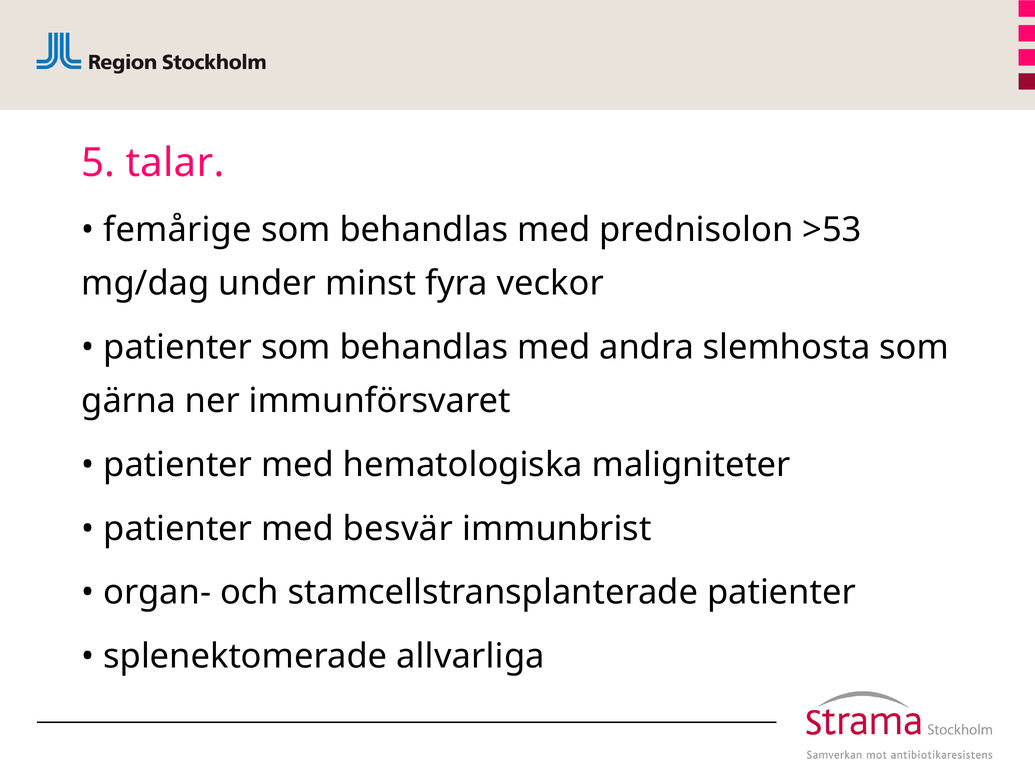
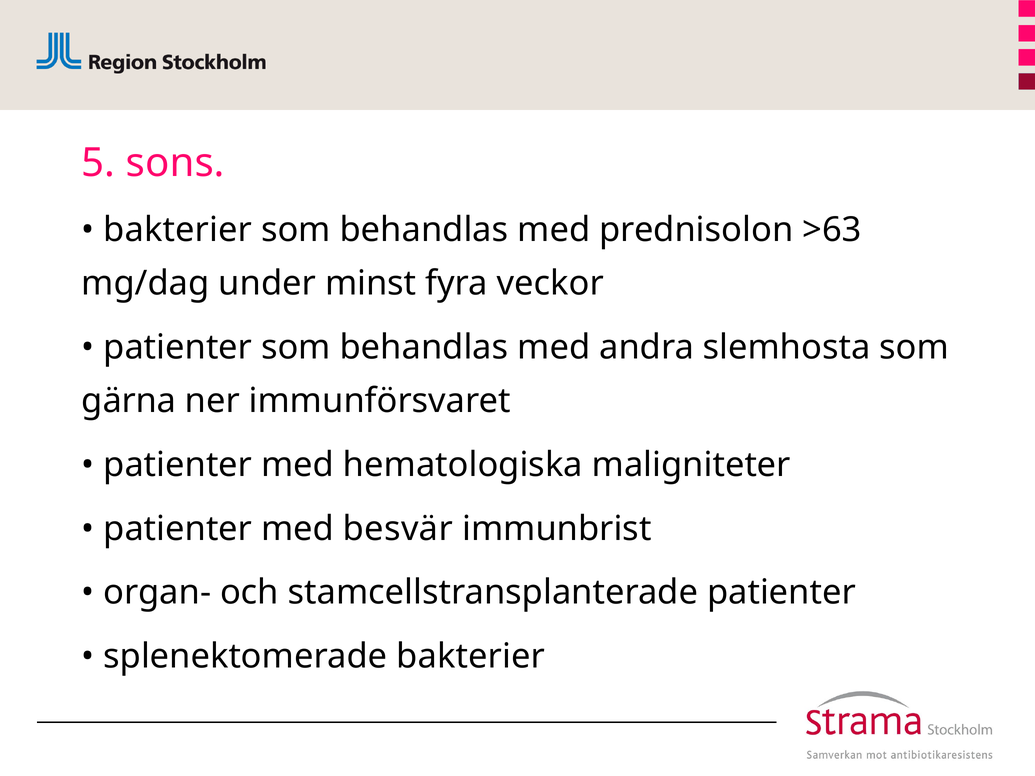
talar: talar -> sons
femårige at (178, 230): femårige -> bakterier
>53: >53 -> >63
splenektomerade allvarliga: allvarliga -> bakterier
